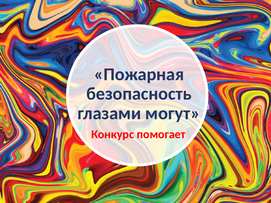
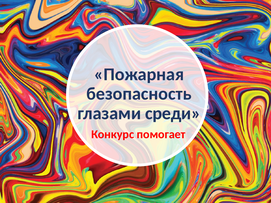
могут: могут -> среди
